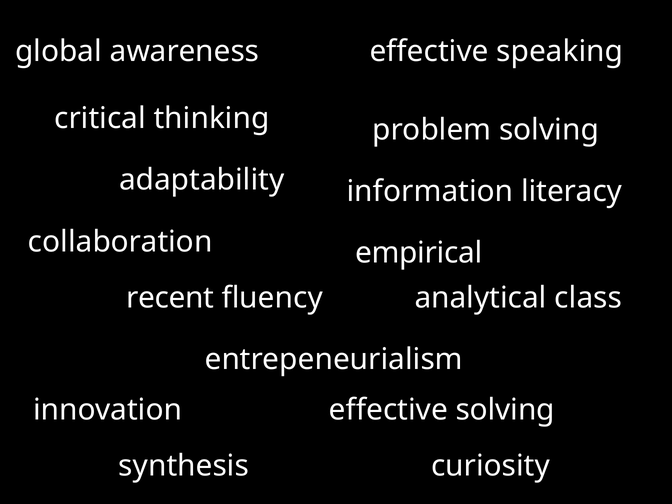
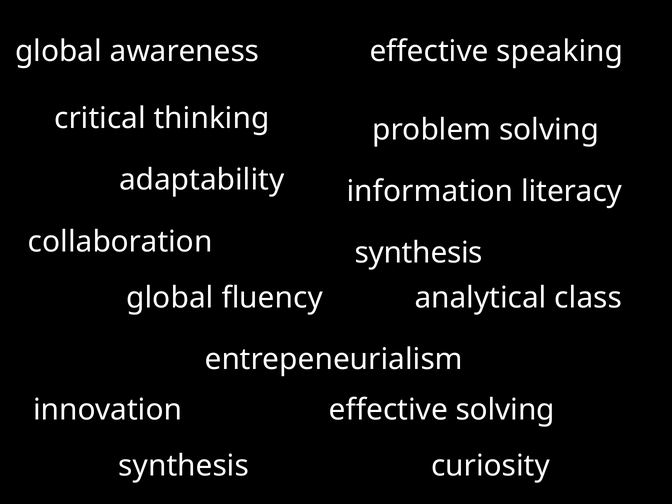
empirical at (419, 253): empirical -> synthesis
recent at (170, 298): recent -> global
